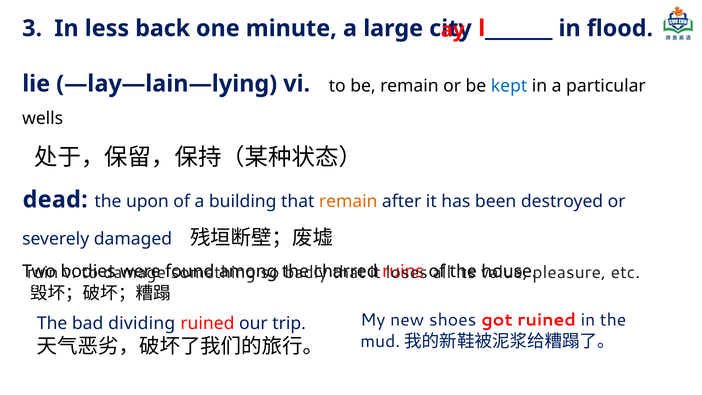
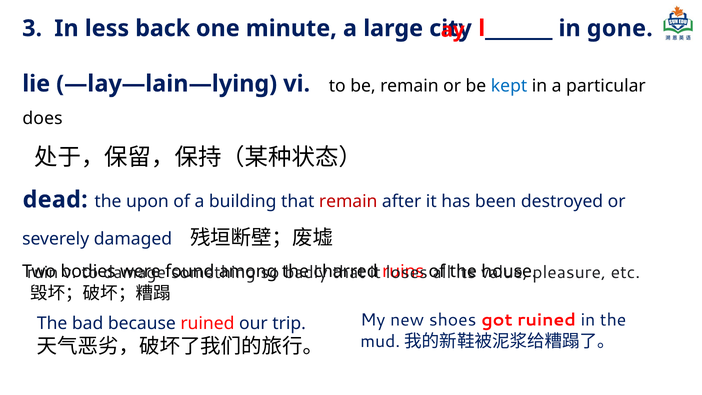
flood: flood -> gone
wells: wells -> does
remain at (348, 202) colour: orange -> red
dividing: dividing -> because
